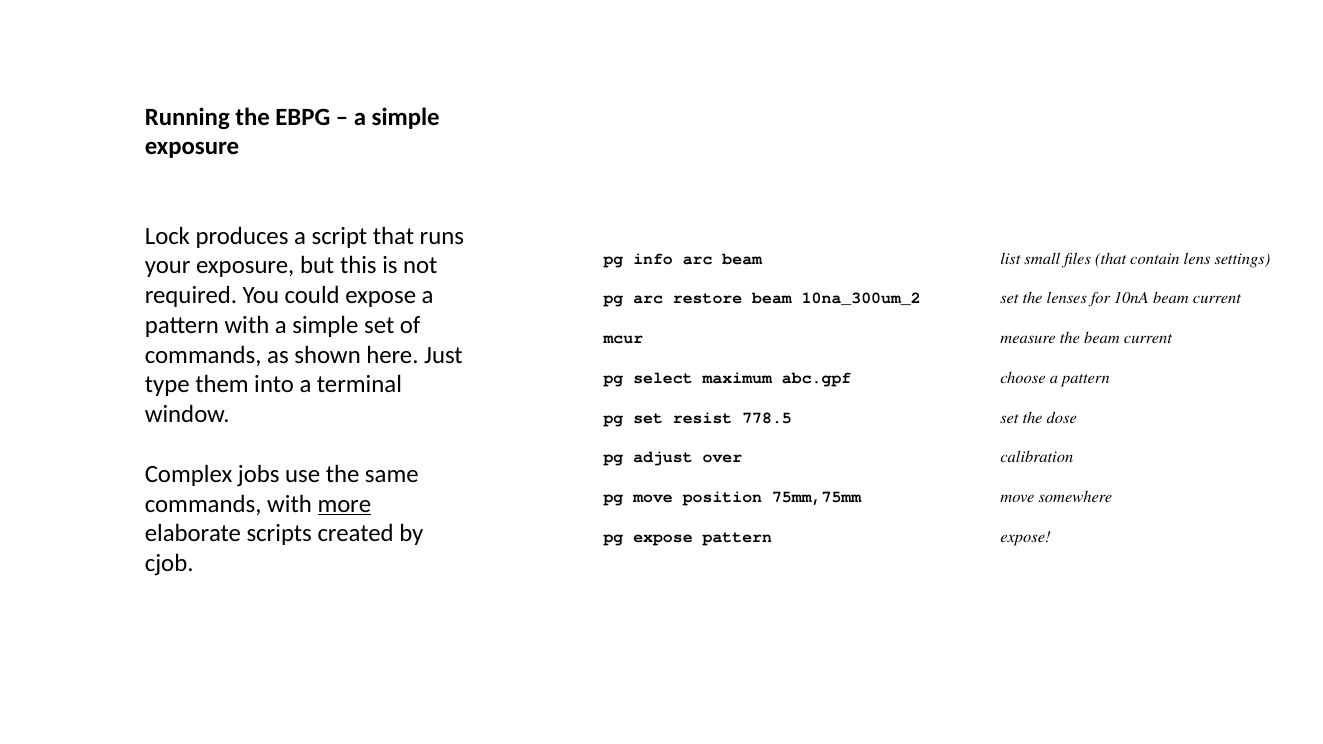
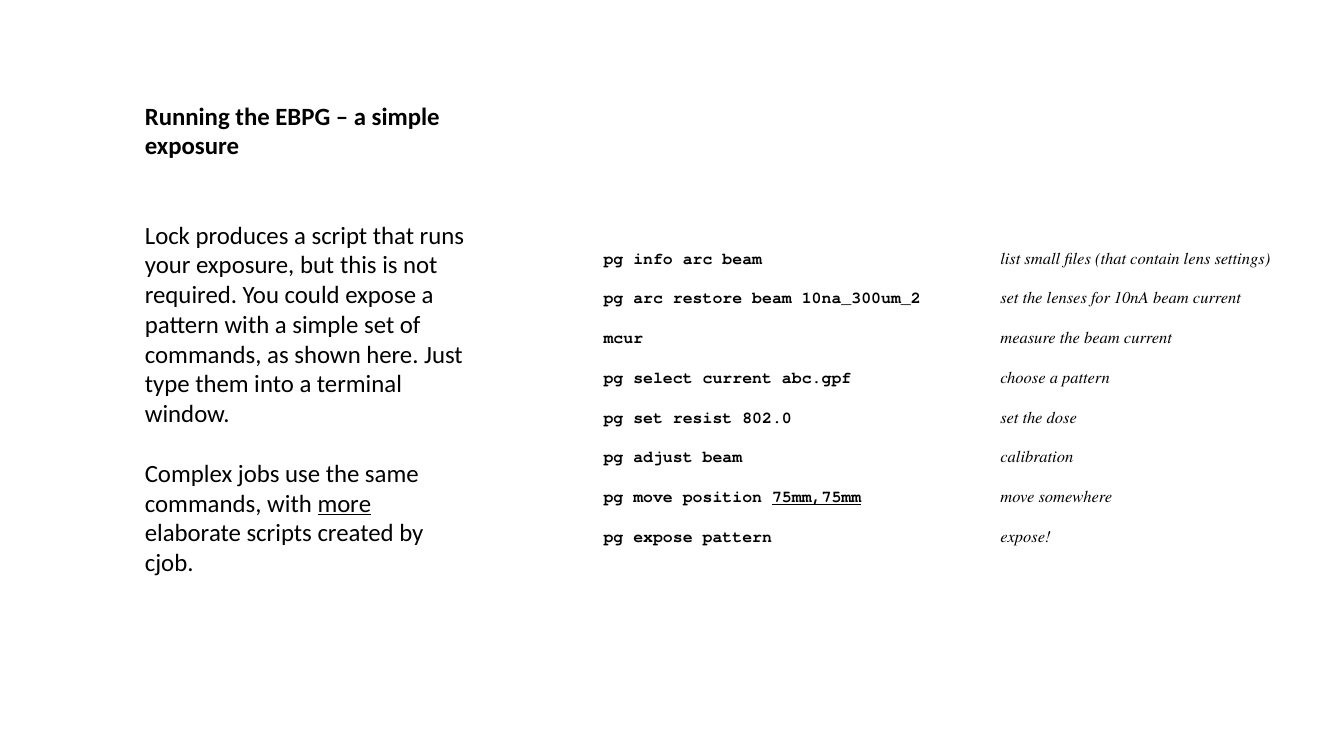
select maximum: maximum -> current
778.5: 778.5 -> 802.0
adjust over: over -> beam
75mm,75mm underline: none -> present
